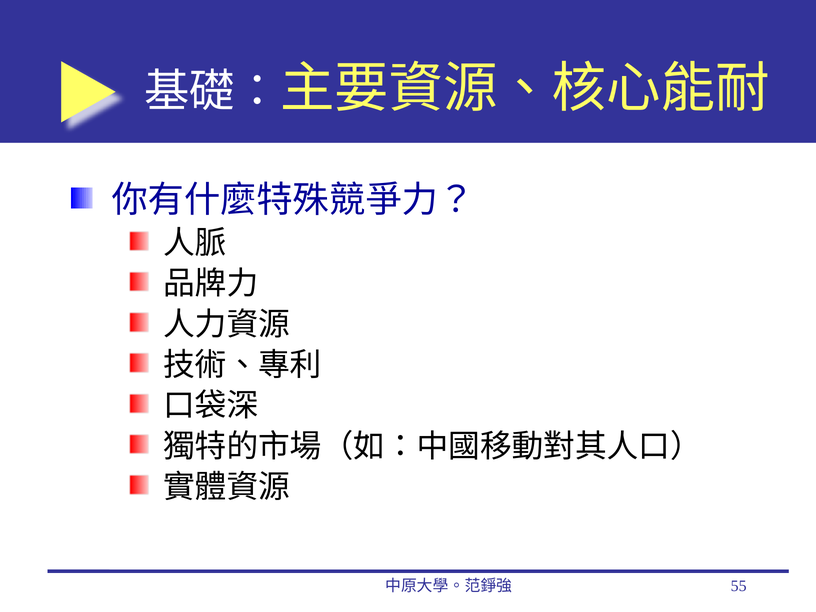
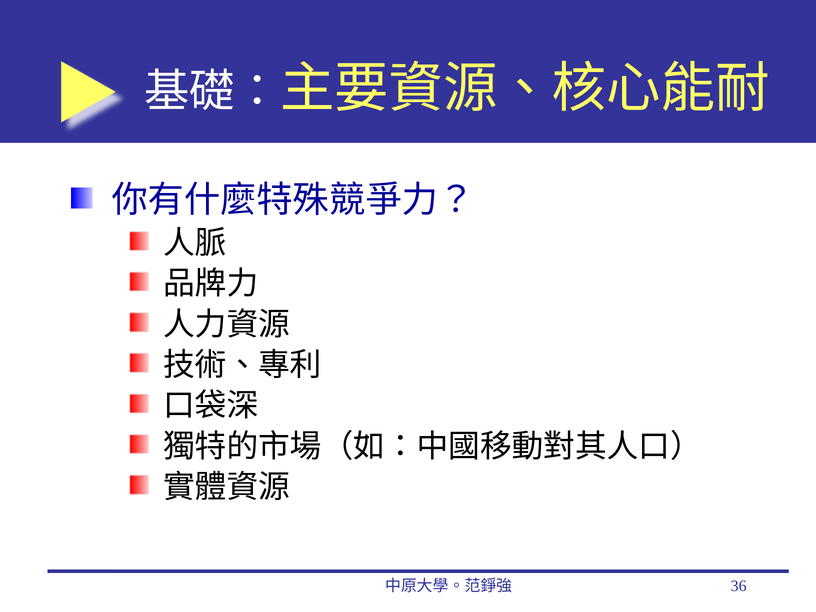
55: 55 -> 36
